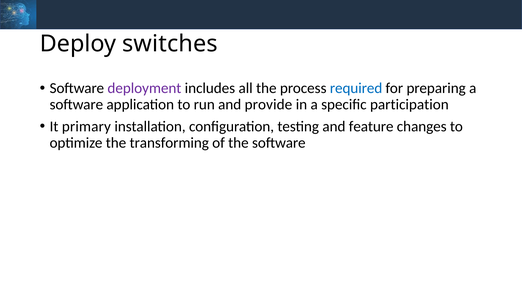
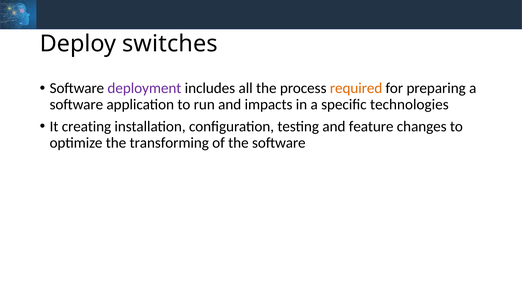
required colour: blue -> orange
provide: provide -> impacts
participation: participation -> technologies
primary: primary -> creating
